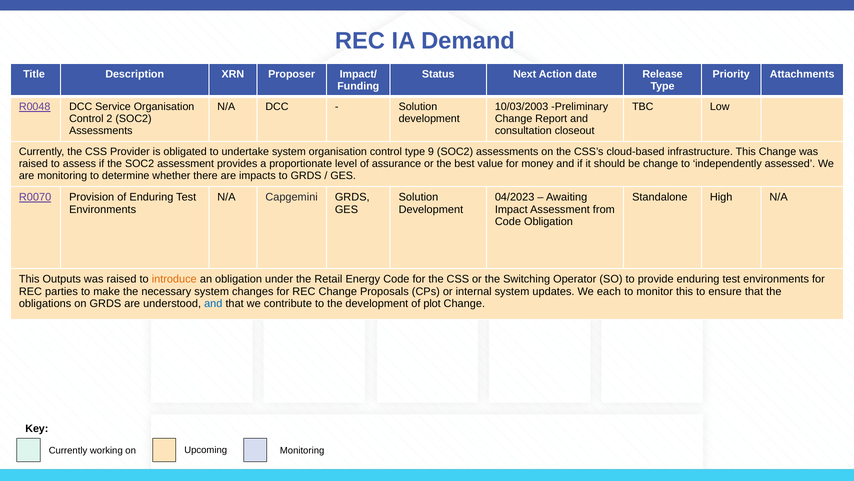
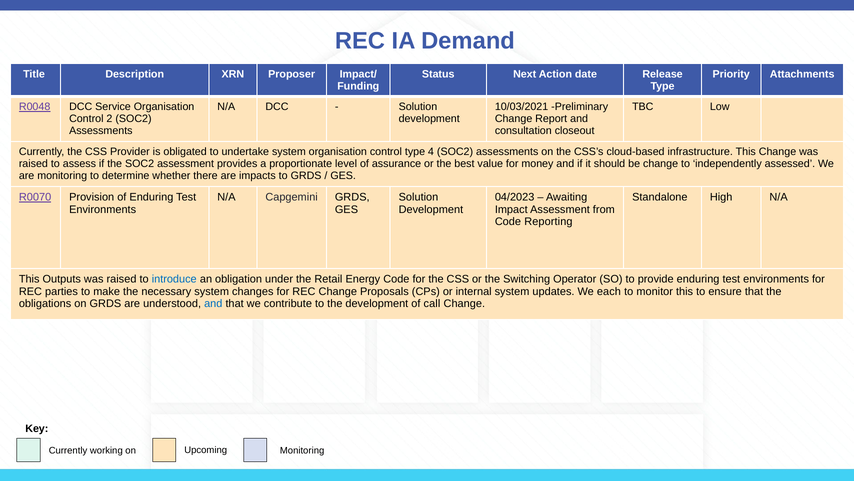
10/03/2003: 10/03/2003 -> 10/03/2021
9: 9 -> 4
Code Obligation: Obligation -> Reporting
introduce colour: orange -> blue
plot: plot -> call
